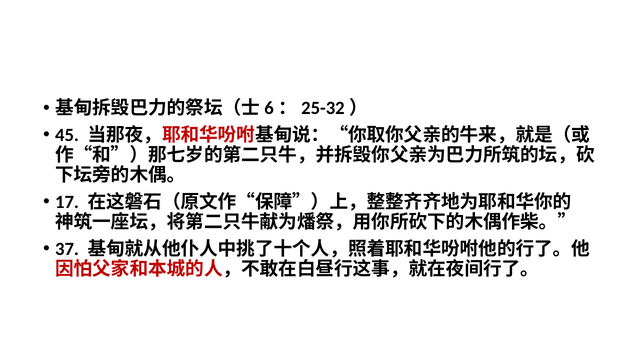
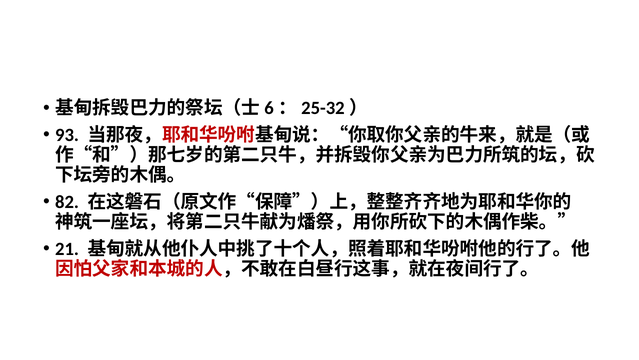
45: 45 -> 93
17: 17 -> 82
37: 37 -> 21
